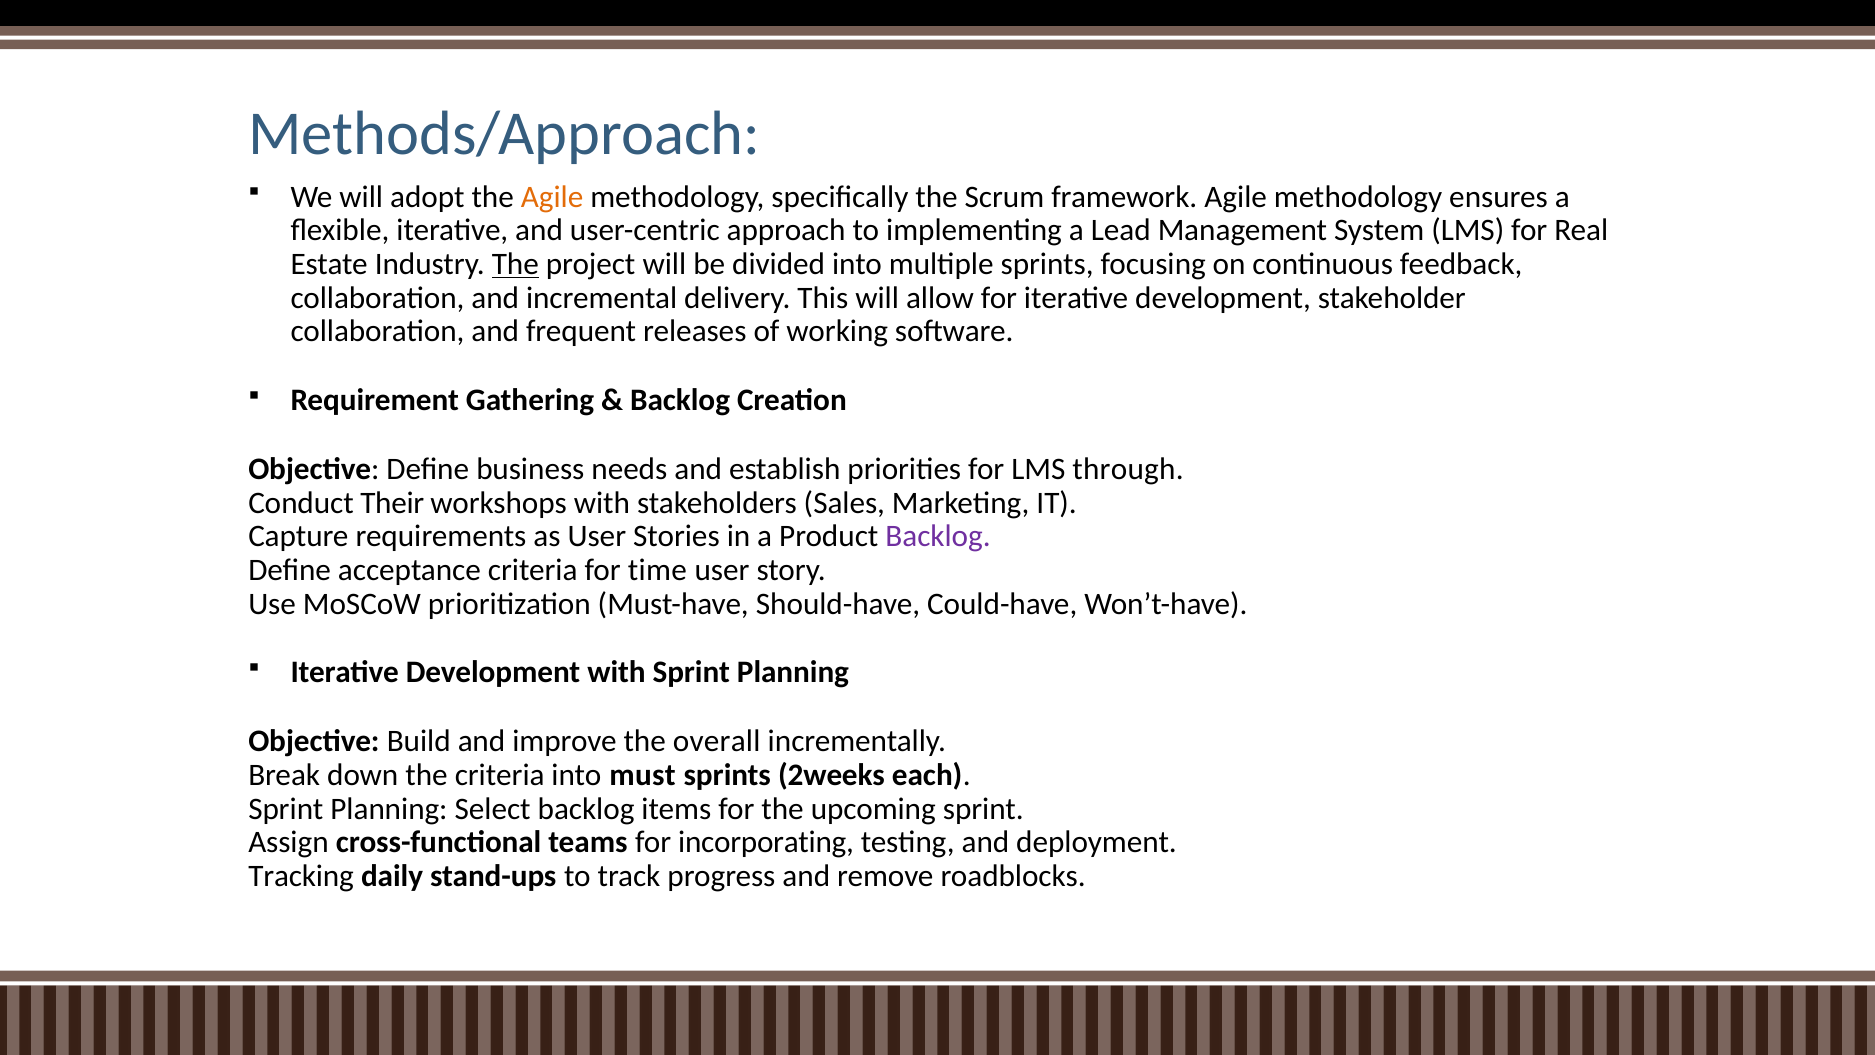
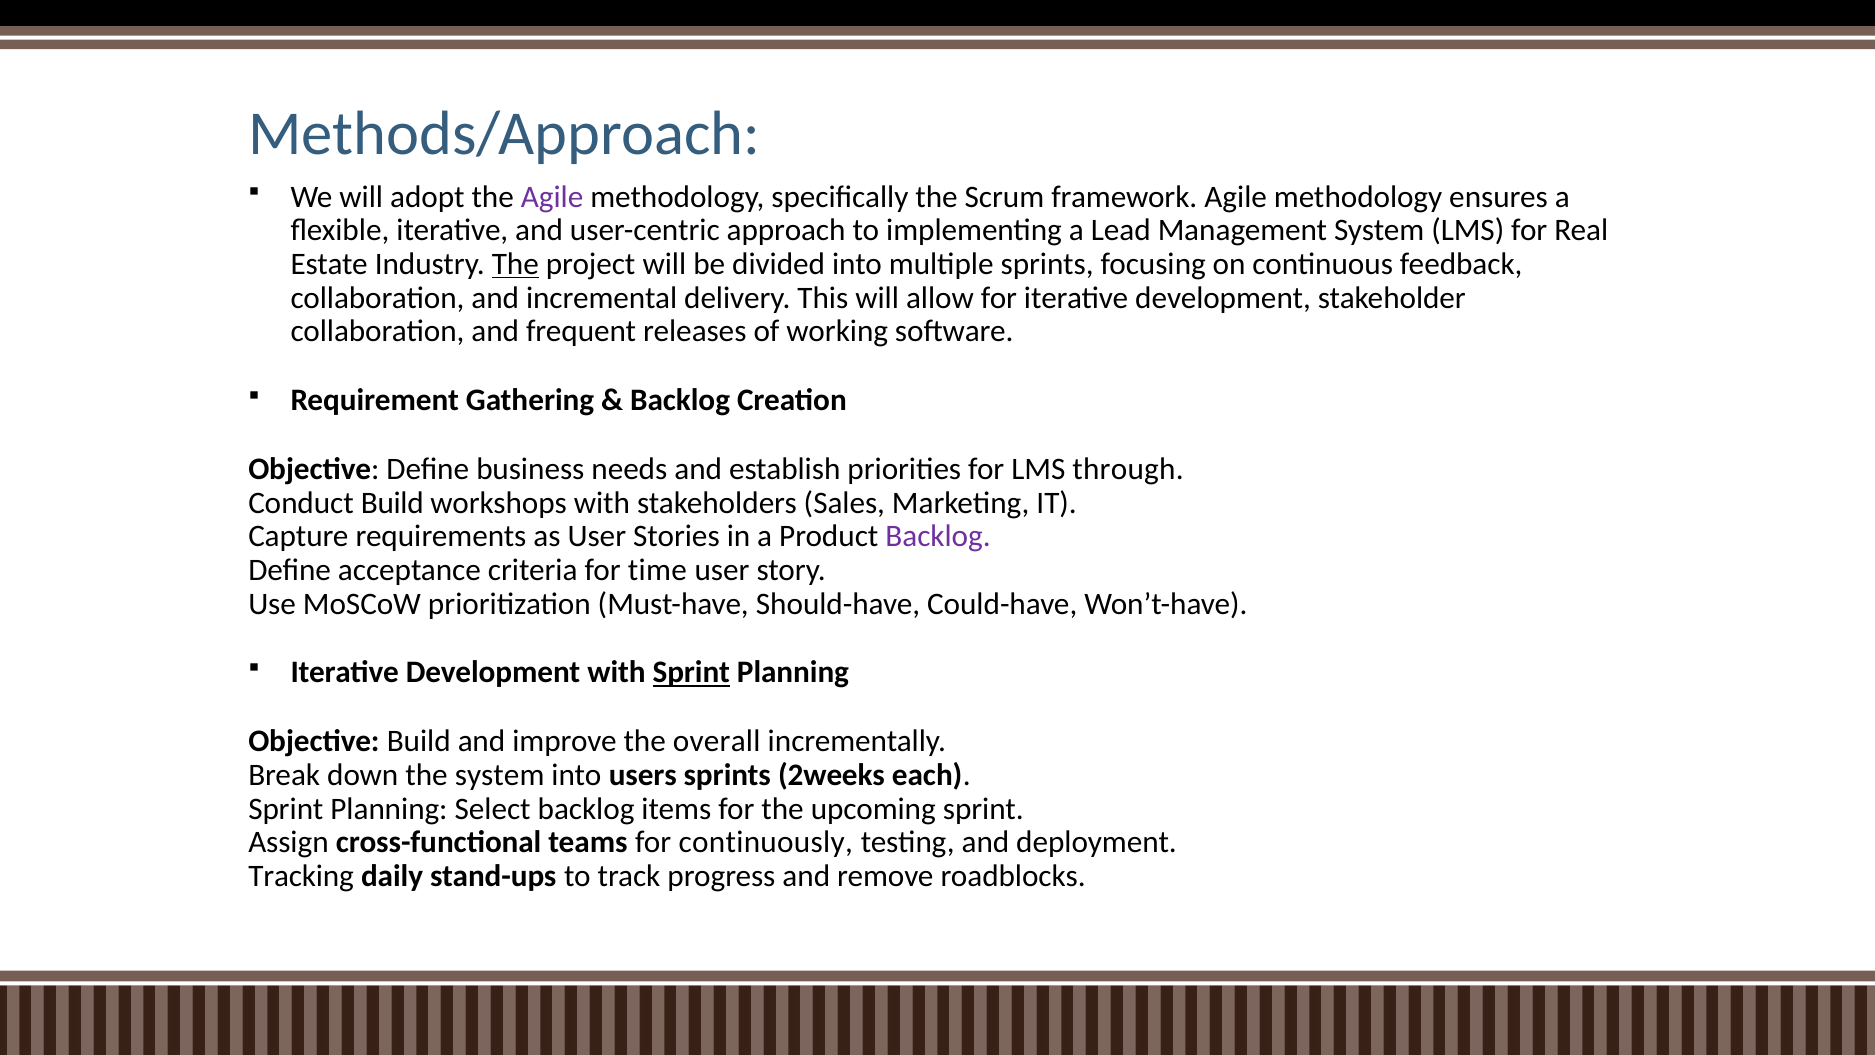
Agile at (552, 197) colour: orange -> purple
Conduct Their: Their -> Build
Sprint at (691, 673) underline: none -> present
the criteria: criteria -> system
must: must -> users
incorporating: incorporating -> continuously
